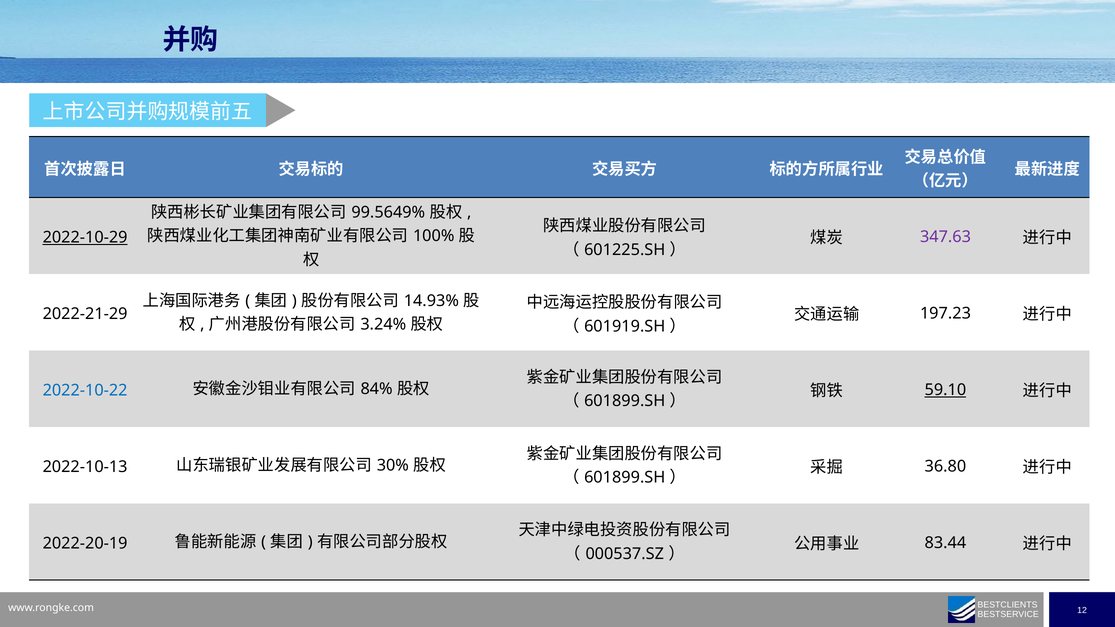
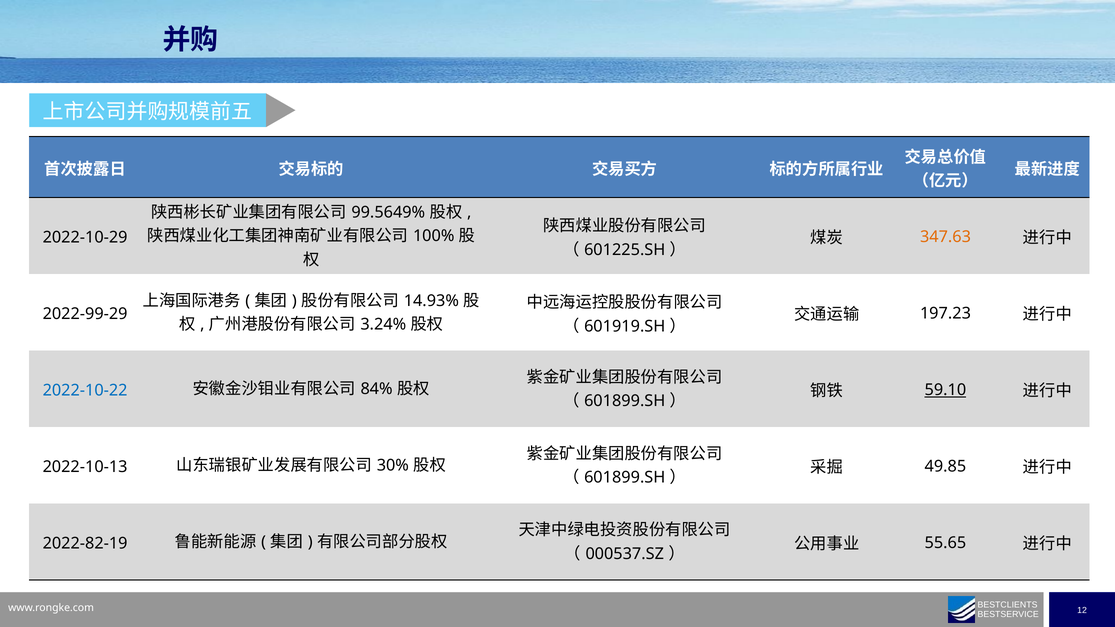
347.63 colour: purple -> orange
2022-10-29 underline: present -> none
2022-21-29: 2022-21-29 -> 2022-99-29
36.80: 36.80 -> 49.85
83.44: 83.44 -> 55.65
2022-20-19: 2022-20-19 -> 2022-82-19
